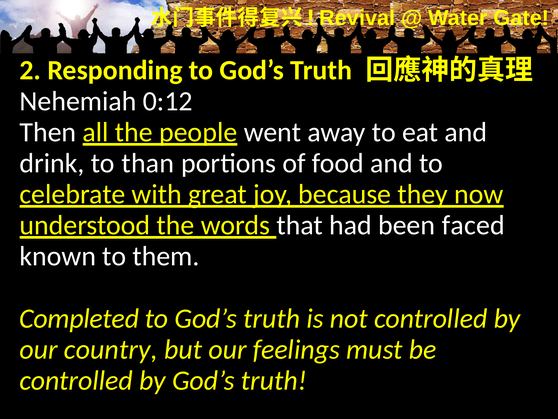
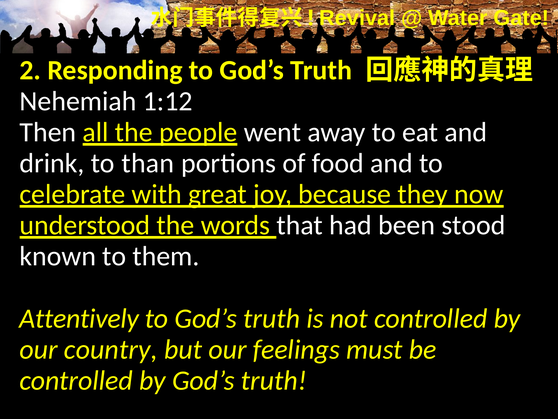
0:12: 0:12 -> 1:12
faced: faced -> stood
Completed: Completed -> Attentively
